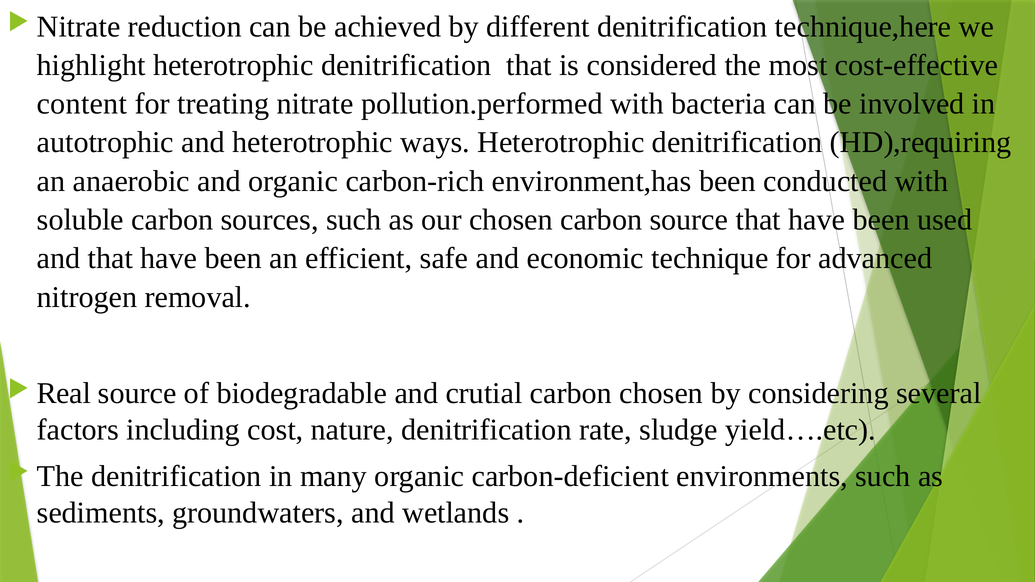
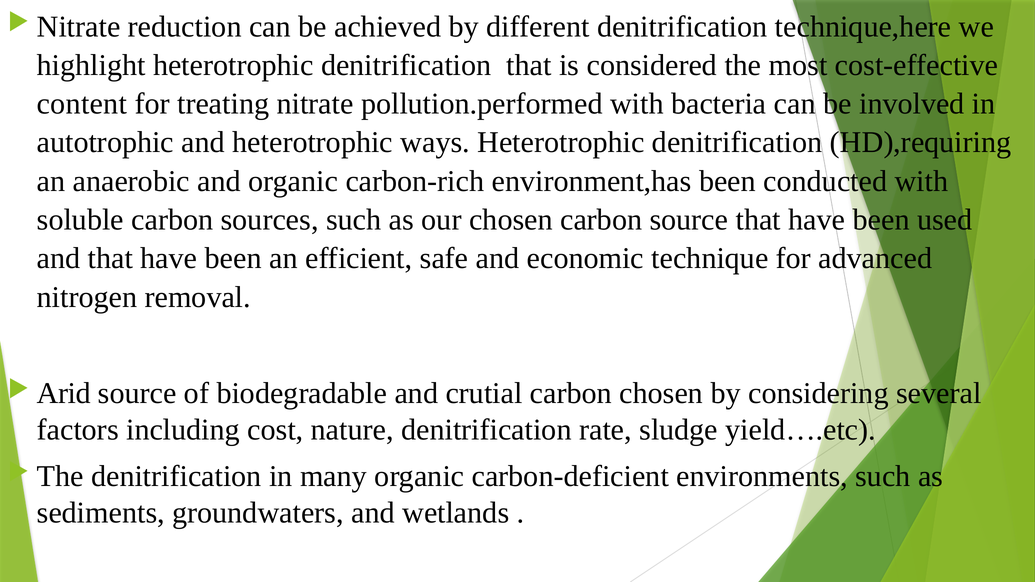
Real: Real -> Arid
